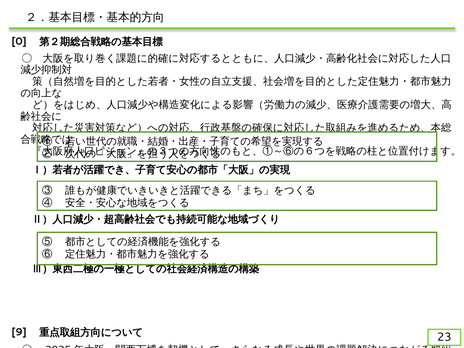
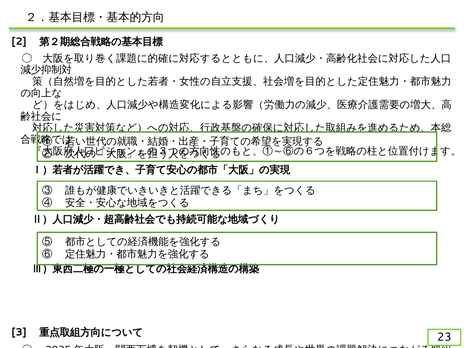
0: 0 -> 2
9: 9 -> 3
